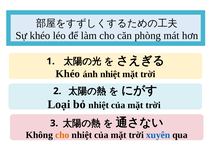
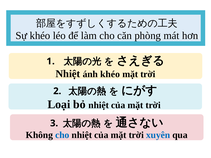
Khéo at (68, 74): Khéo -> Nhiệt
ánh nhiệt: nhiệt -> khéo
cho at (62, 135) colour: orange -> blue
